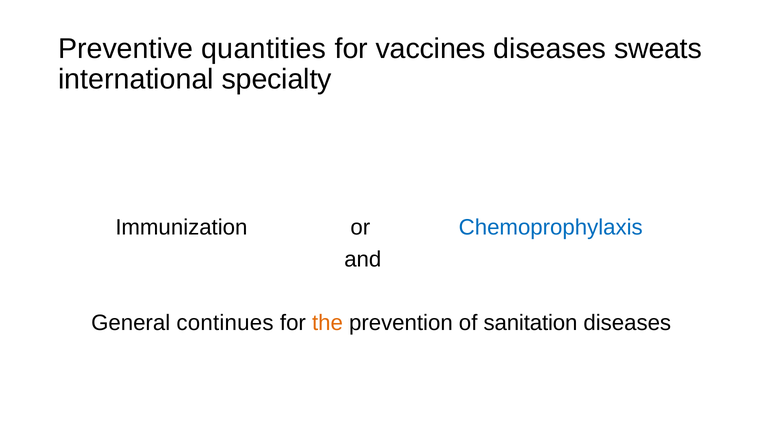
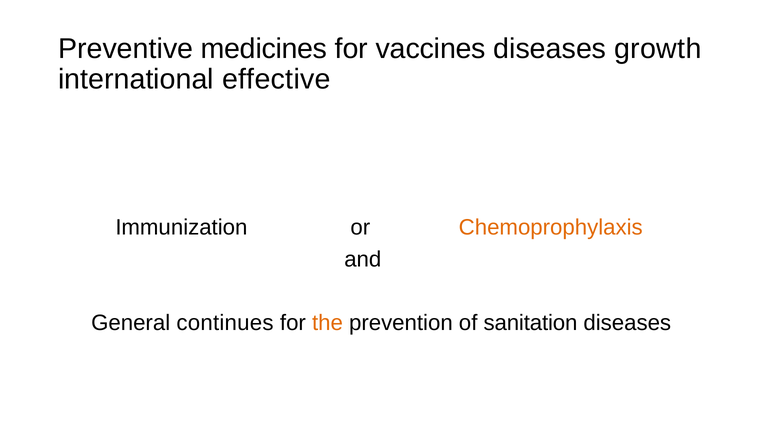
quantities: quantities -> medicines
sweats: sweats -> growth
specialty: specialty -> effective
Chemoprophylaxis colour: blue -> orange
